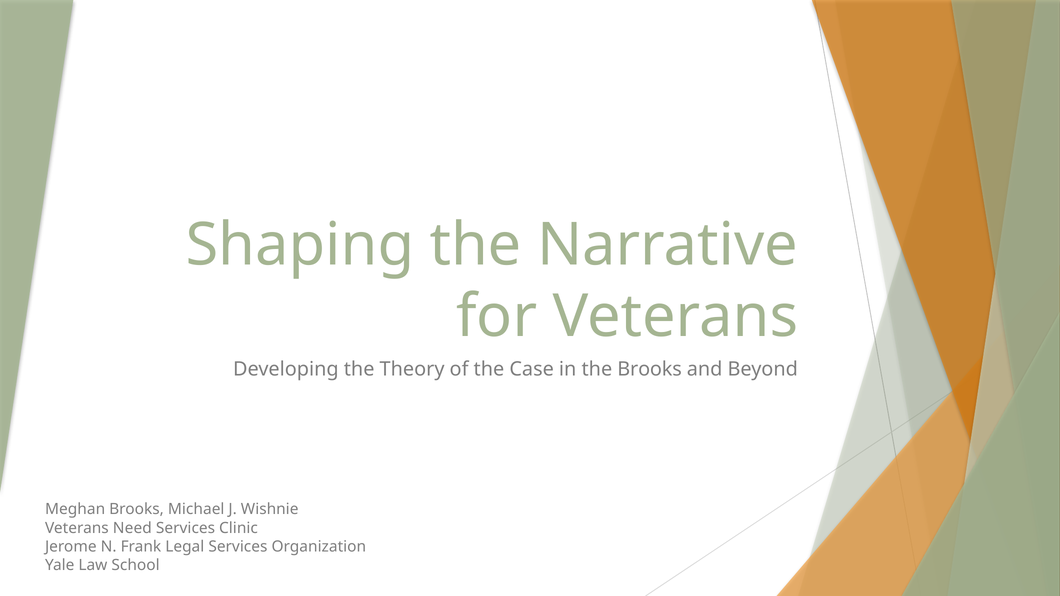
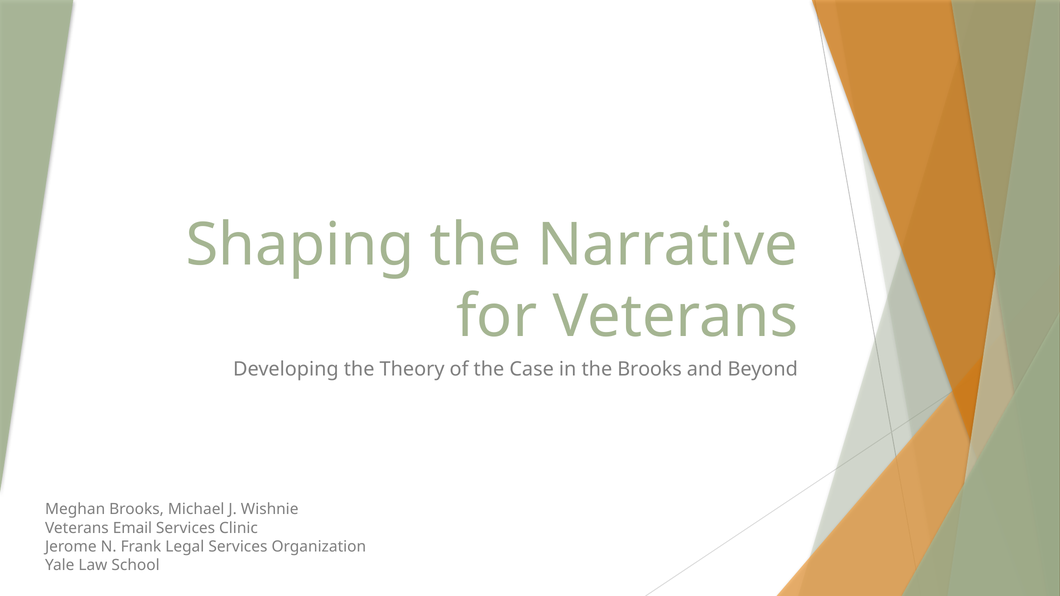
Need: Need -> Email
